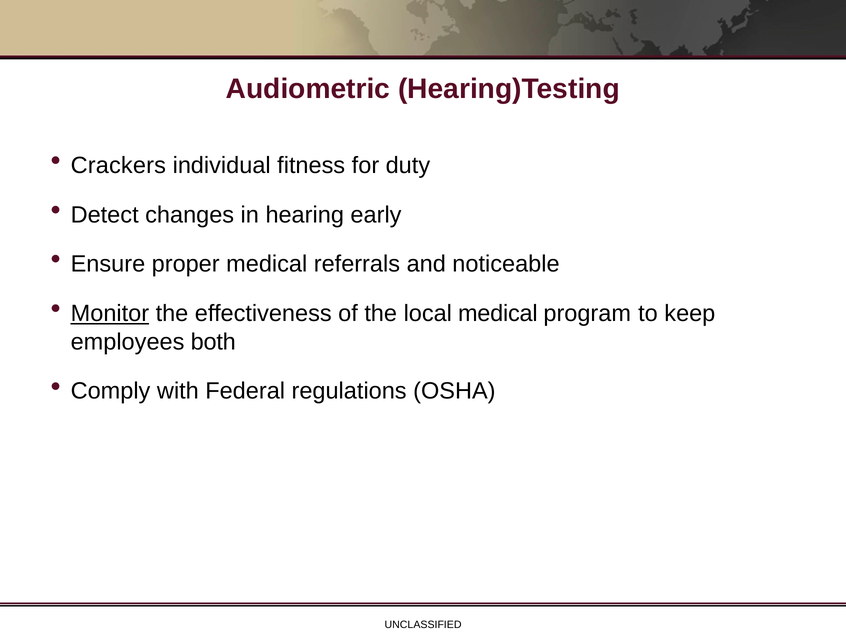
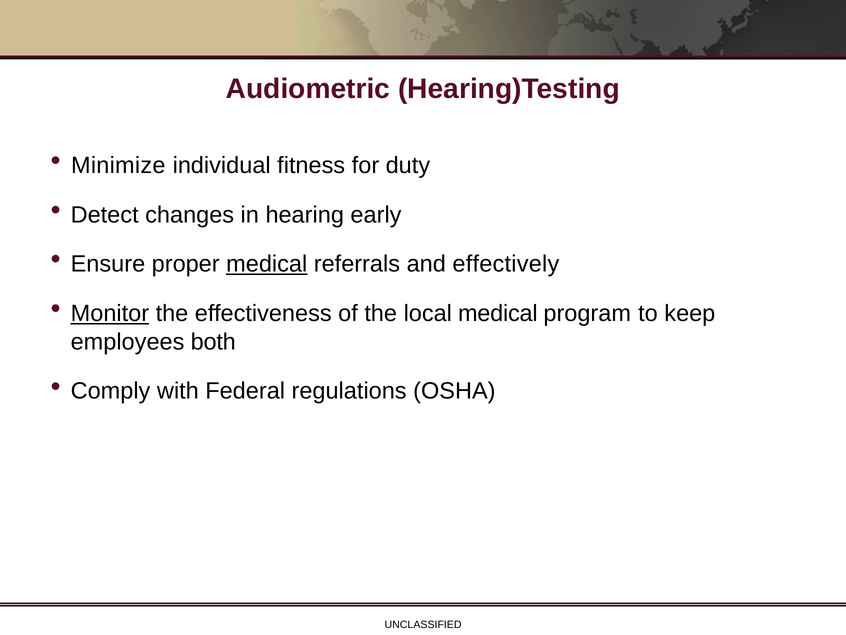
Crackers: Crackers -> Minimize
medical at (267, 264) underline: none -> present
noticeable: noticeable -> effectively
